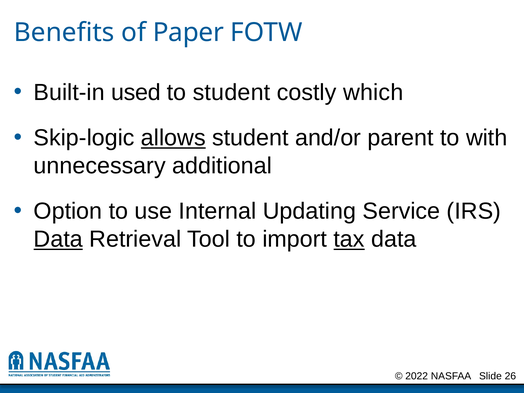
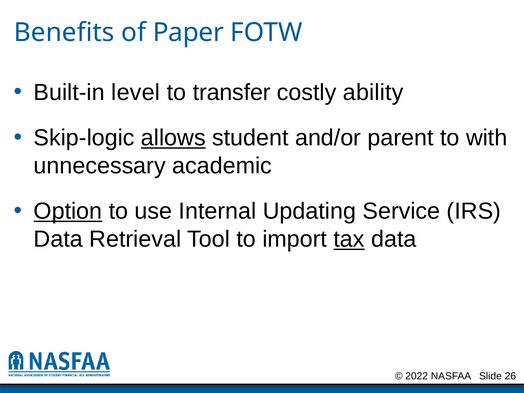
used: used -> level
to student: student -> transfer
which: which -> ability
additional: additional -> academic
Option underline: none -> present
Data at (58, 239) underline: present -> none
